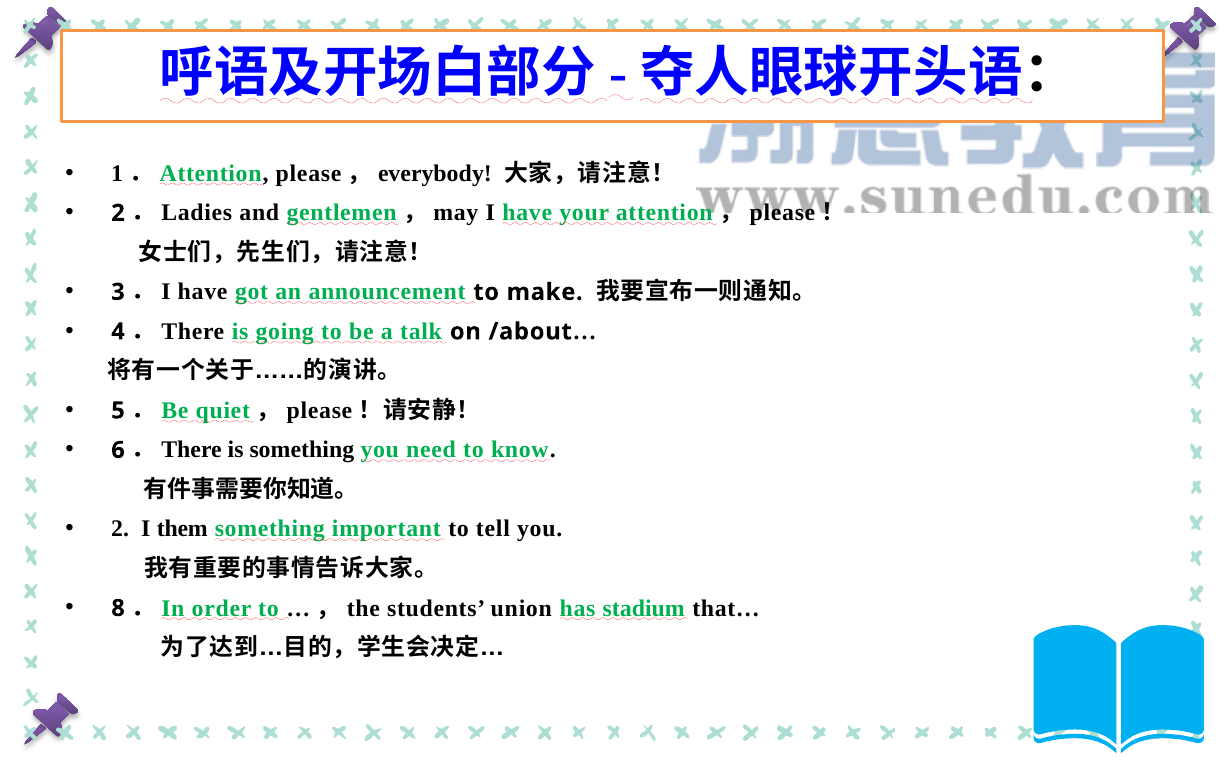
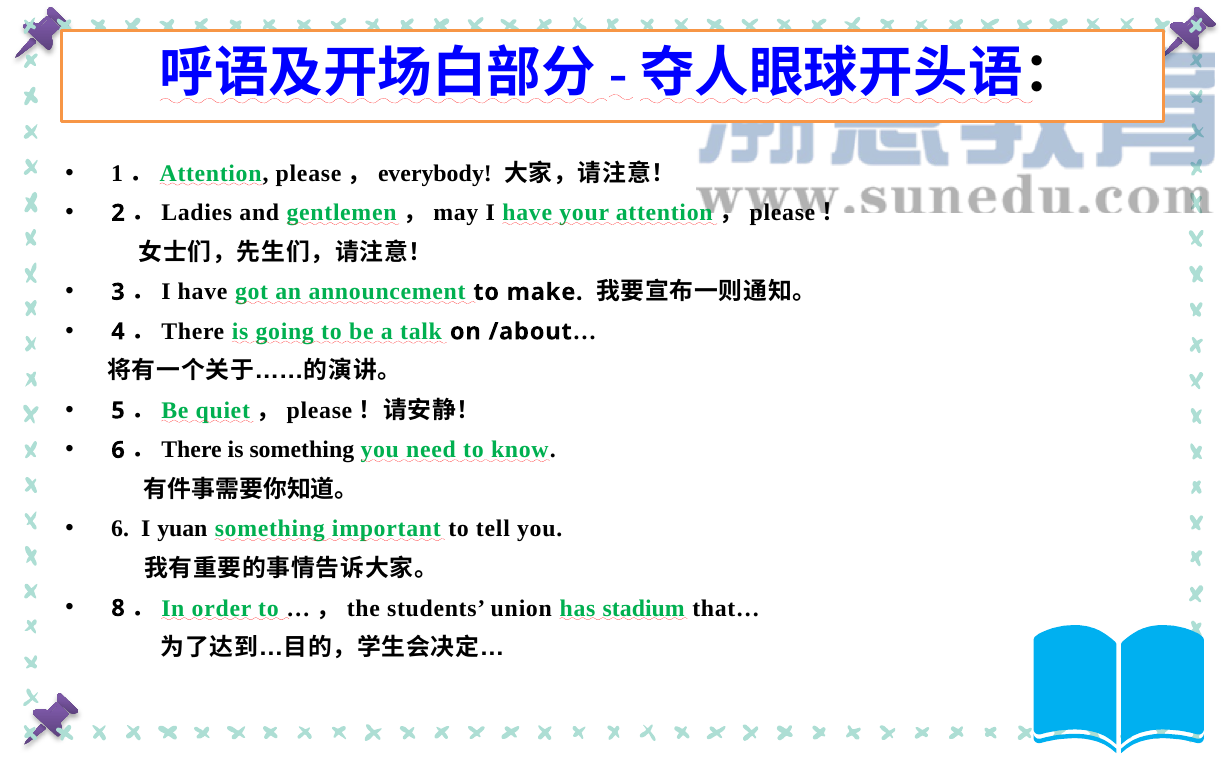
2 at (120, 529): 2 -> 6
them: them -> yuan
